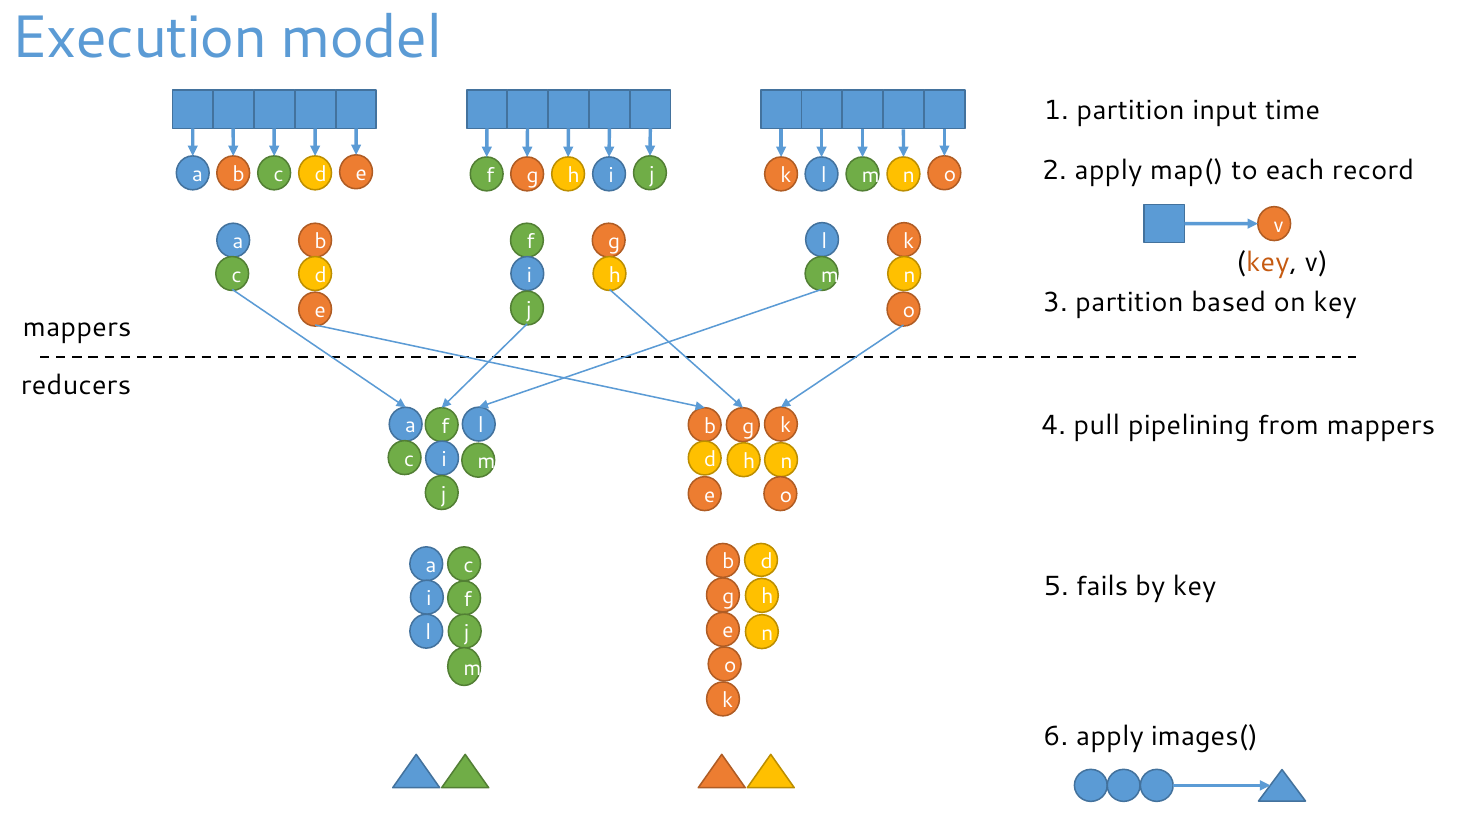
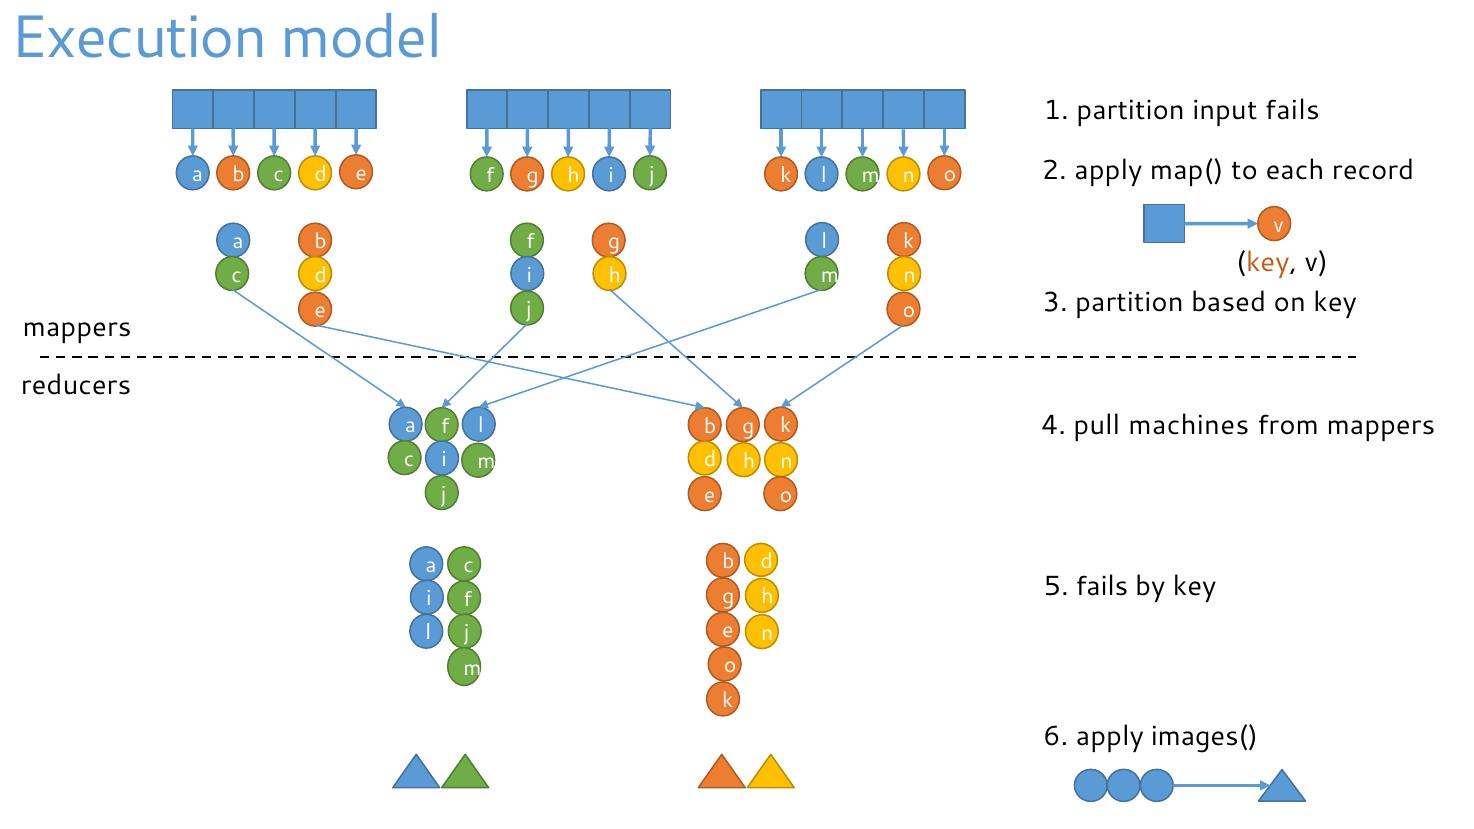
input time: time -> fails
pipelining: pipelining -> machines
